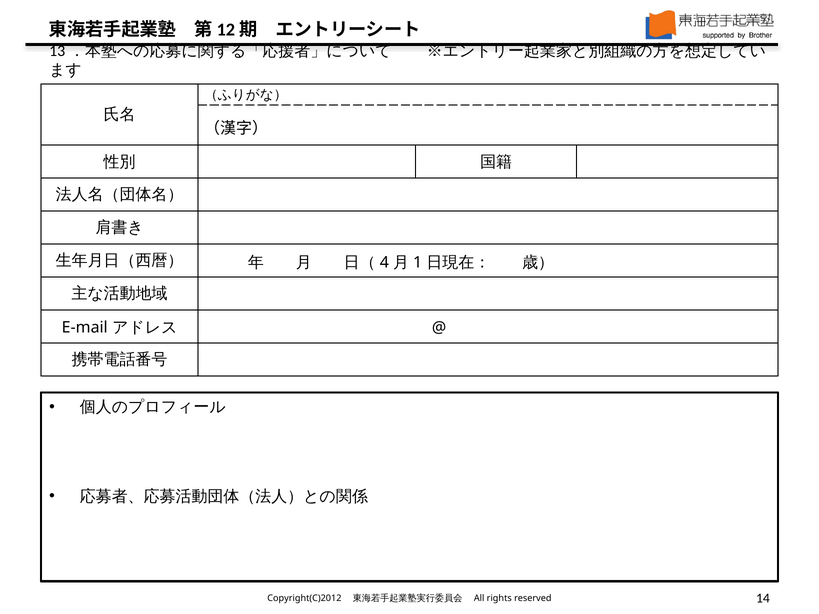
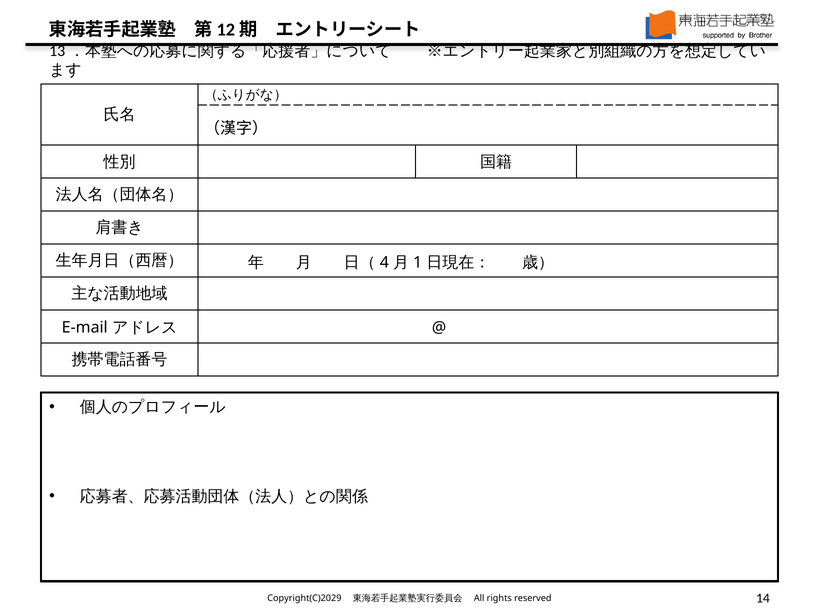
Copyright(C)2012: Copyright(C)2012 -> Copyright(C)2029
